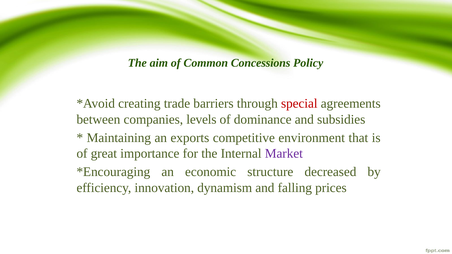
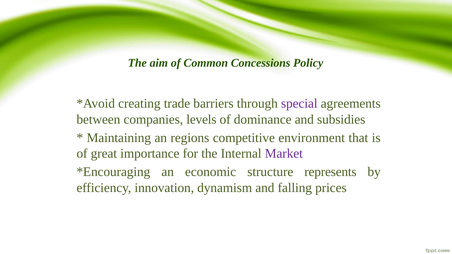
special colour: red -> purple
exports: exports -> regions
decreased: decreased -> represents
